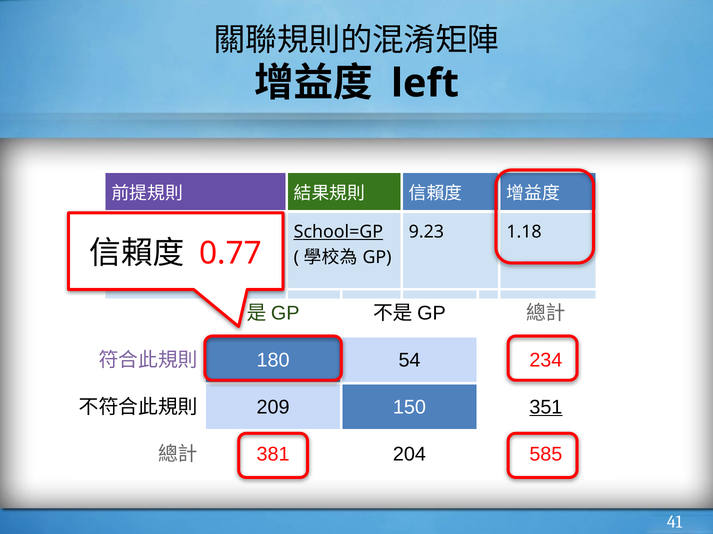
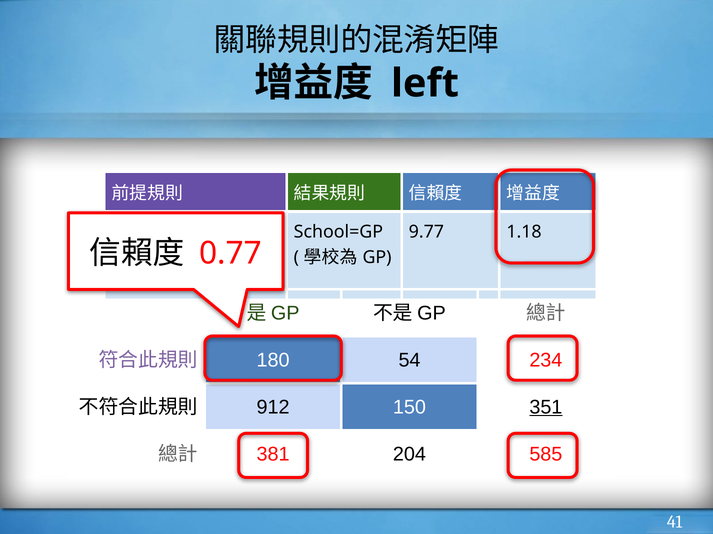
School=GP underline: present -> none
9.23: 9.23 -> 9.77
209: 209 -> 912
